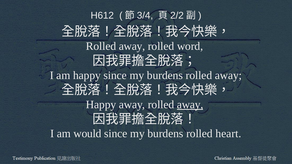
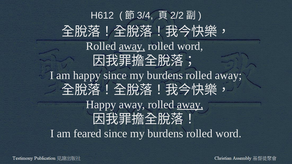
away at (132, 46) underline: none -> present
would: would -> feared
burdens rolled heart: heart -> word
